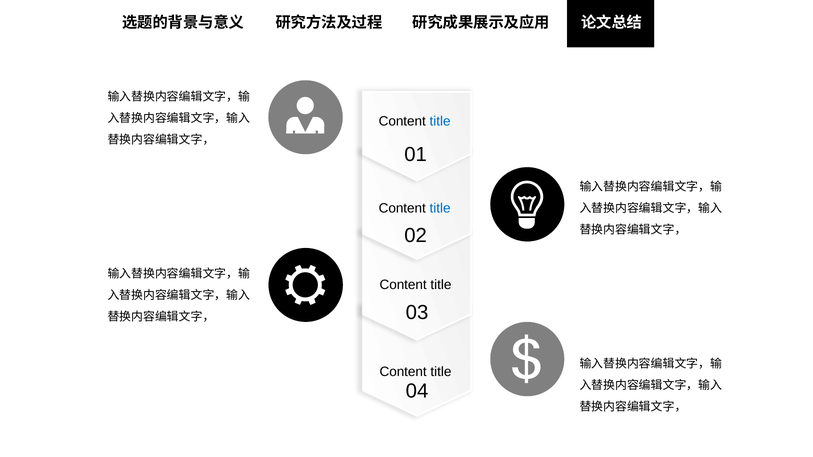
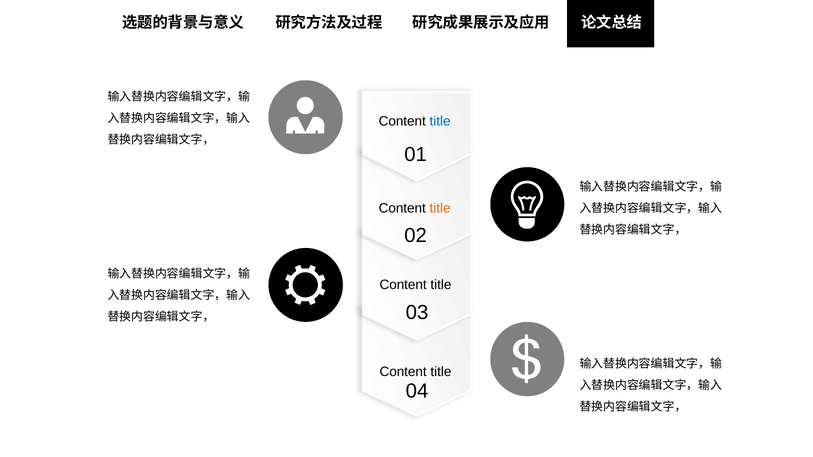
title at (440, 208) colour: blue -> orange
